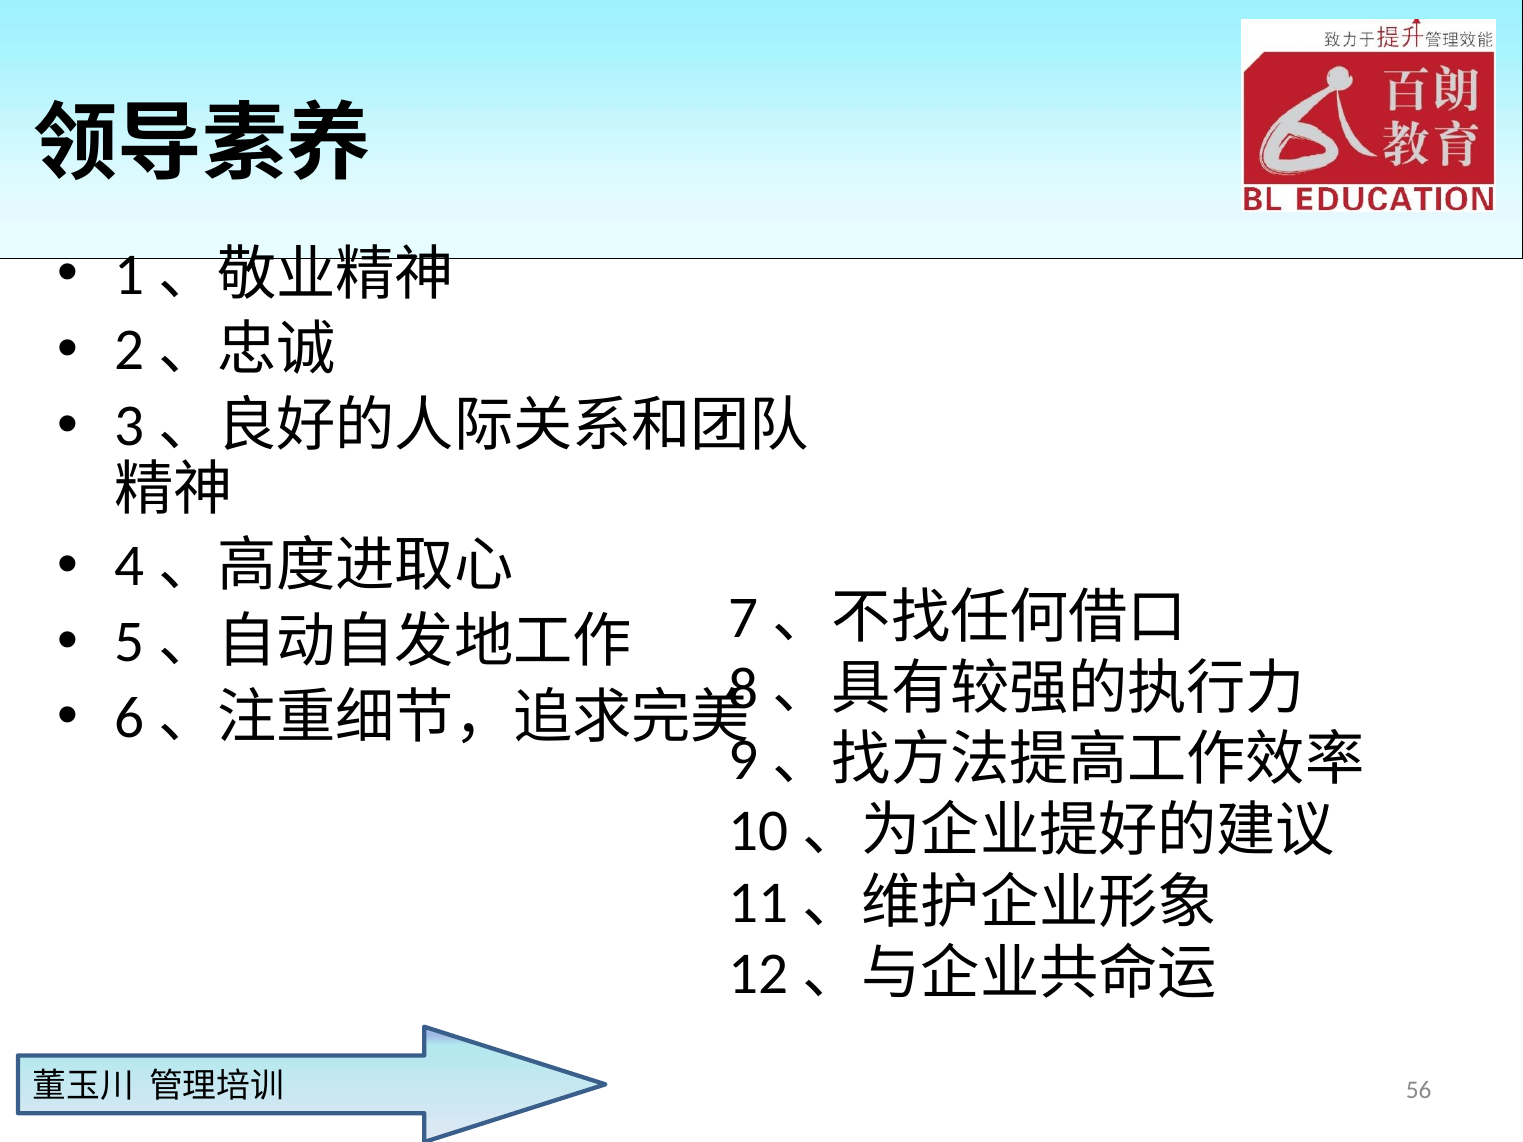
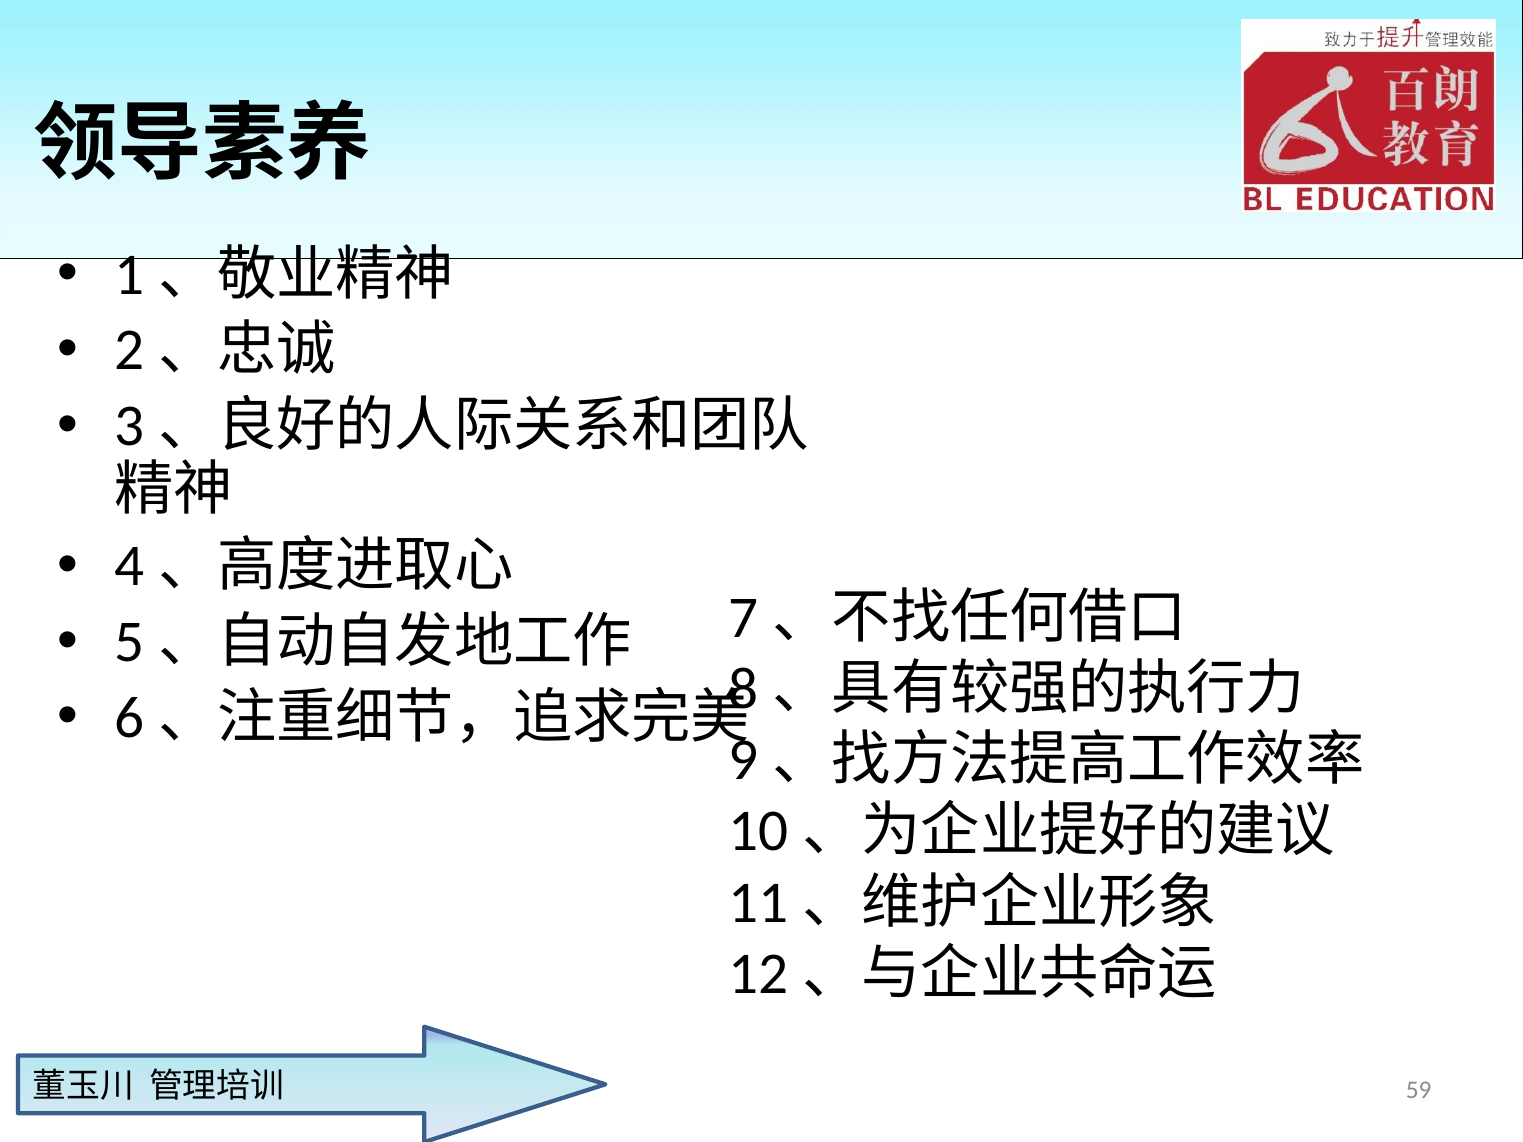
56: 56 -> 59
